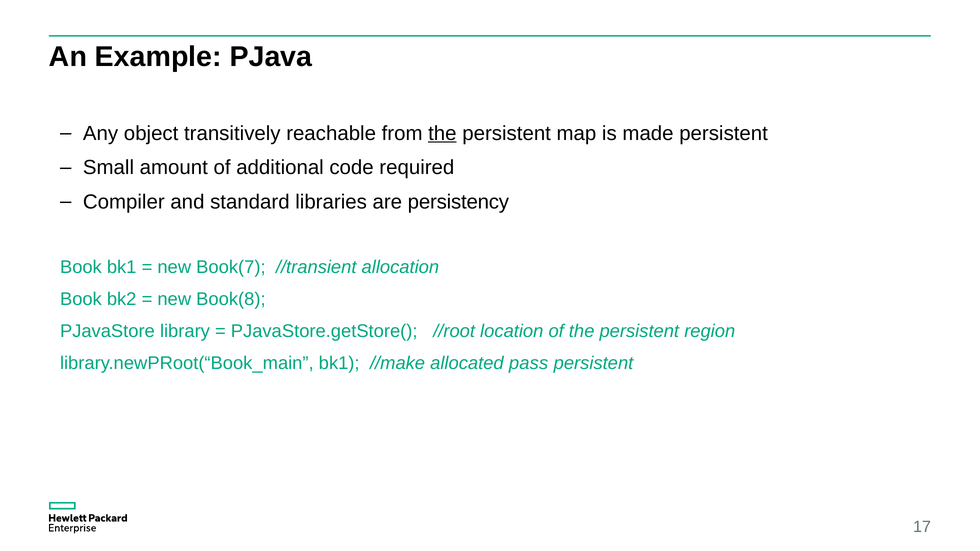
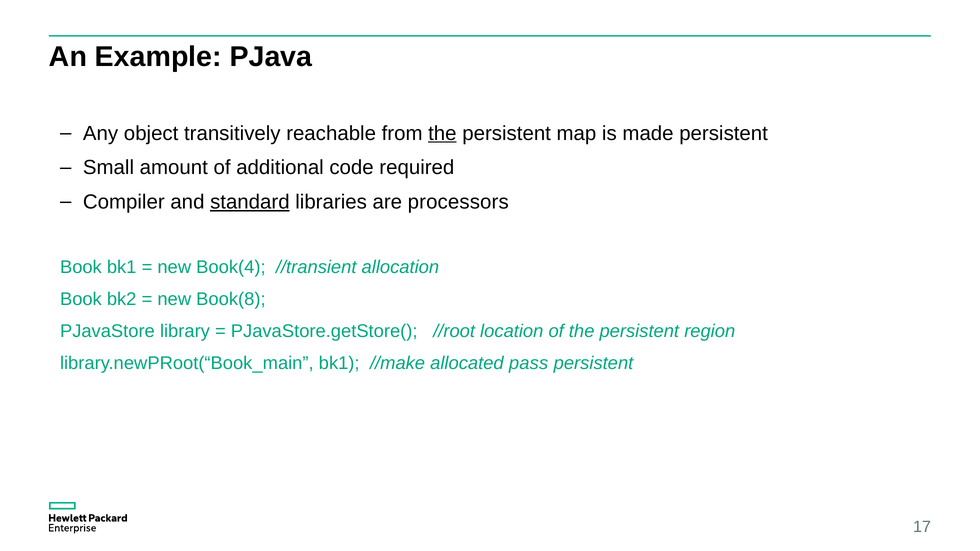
standard underline: none -> present
persistency: persistency -> processors
Book(7: Book(7 -> Book(4
